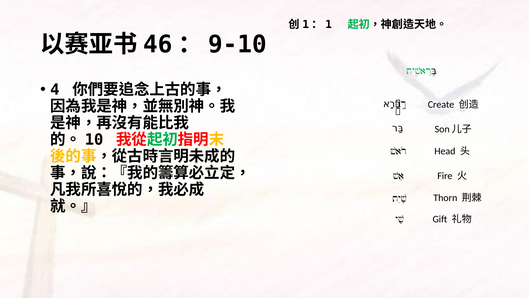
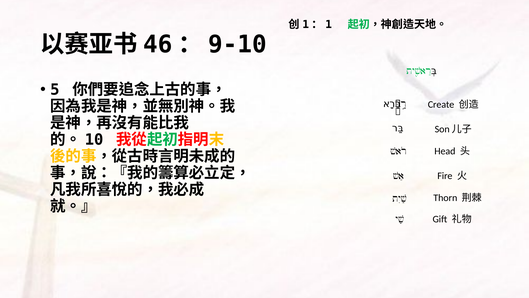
4: 4 -> 5
